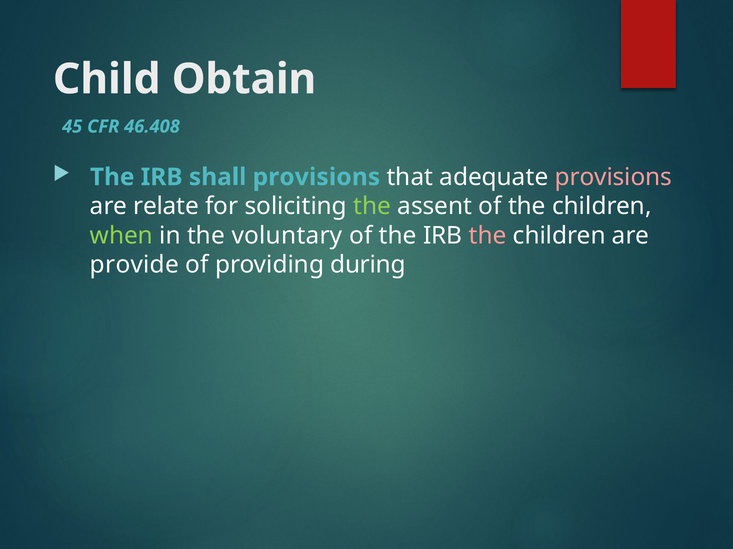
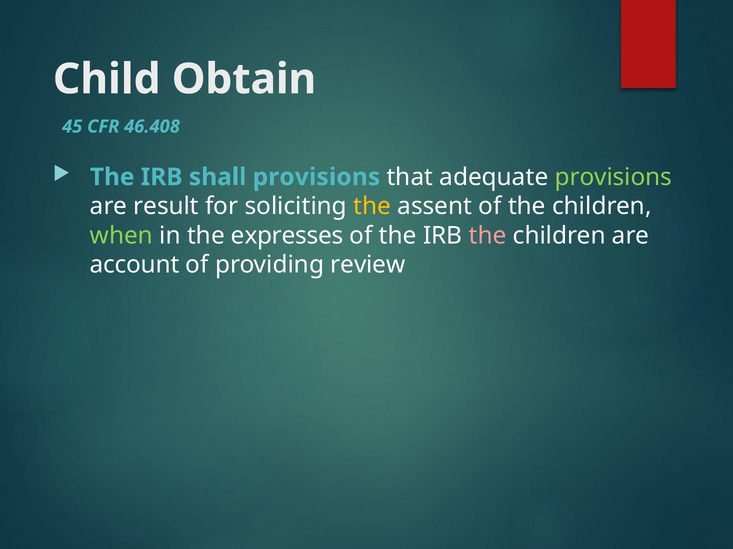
provisions at (613, 177) colour: pink -> light green
relate: relate -> result
the at (372, 207) colour: light green -> yellow
voluntary: voluntary -> expresses
provide: provide -> account
during: during -> review
